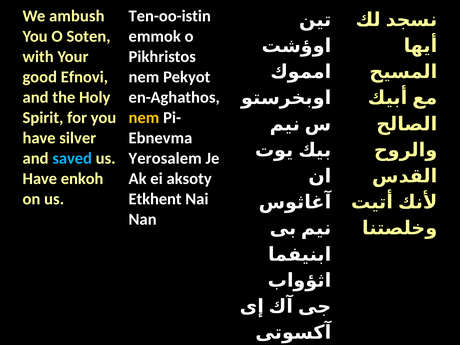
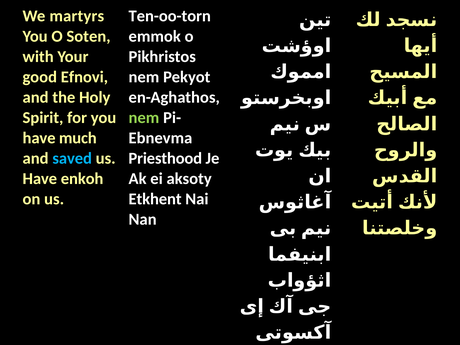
ambush: ambush -> martyrs
Ten-oo-istin: Ten-oo-istin -> Ten-oo-torn
nem at (144, 118) colour: yellow -> light green
silver: silver -> much
Yerosalem: Yerosalem -> Priesthood
